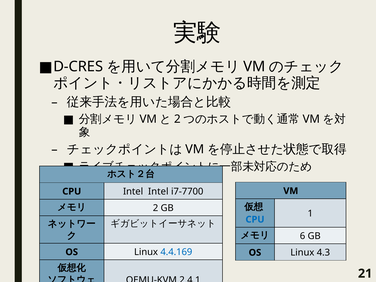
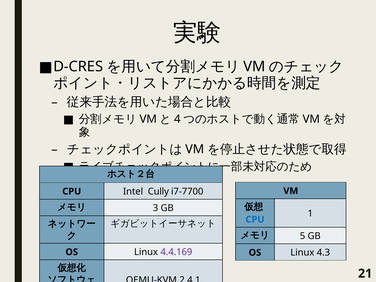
2 at (177, 119): 2 -> 4
Intel Intel: Intel -> Cully
2 at (156, 208): 2 -> 3
6: 6 -> 5
4.4.169 colour: blue -> purple
